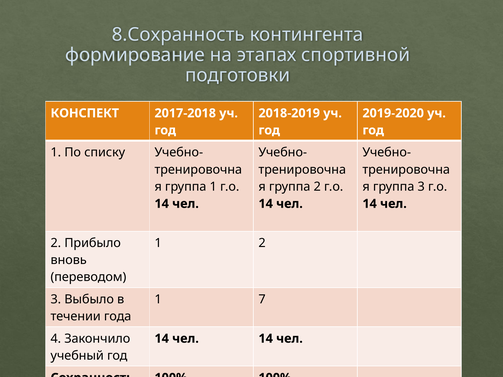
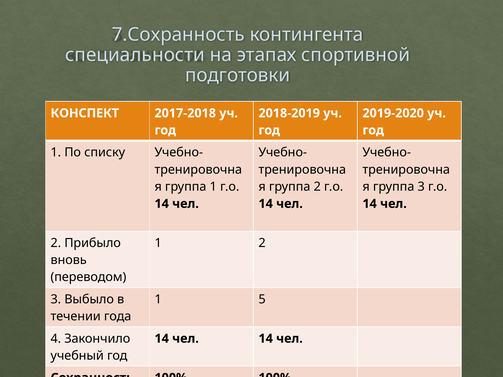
8.Сохранность: 8.Сохранность -> 7.Сохранность
формирование: формирование -> специальности
7: 7 -> 5
